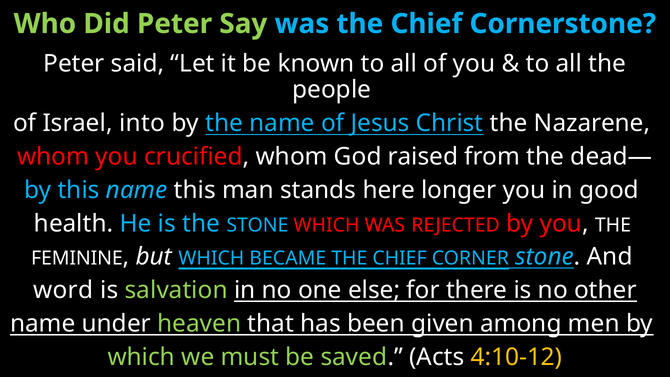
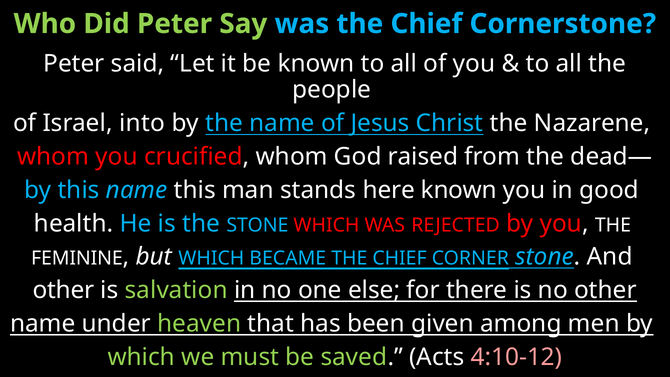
here longer: longer -> known
word at (63, 290): word -> other
4:10-12 colour: yellow -> pink
